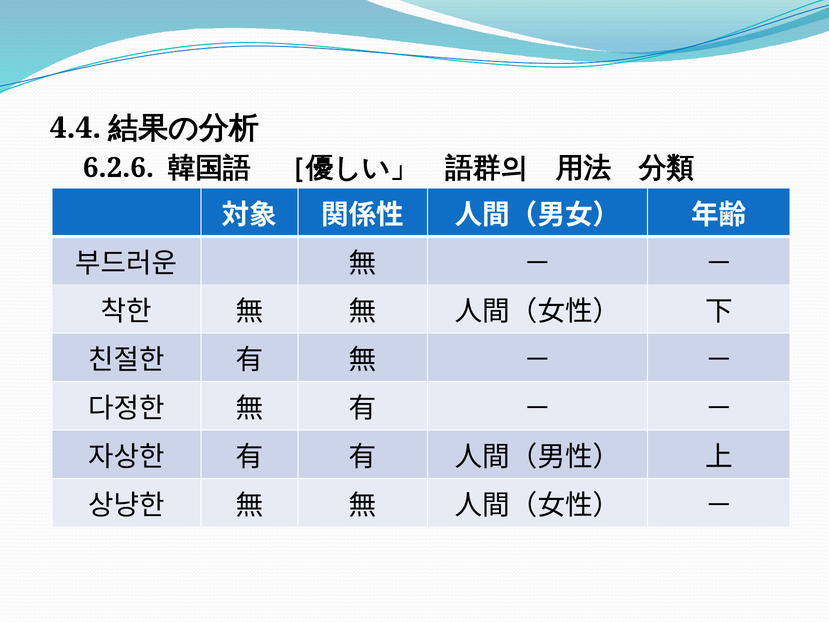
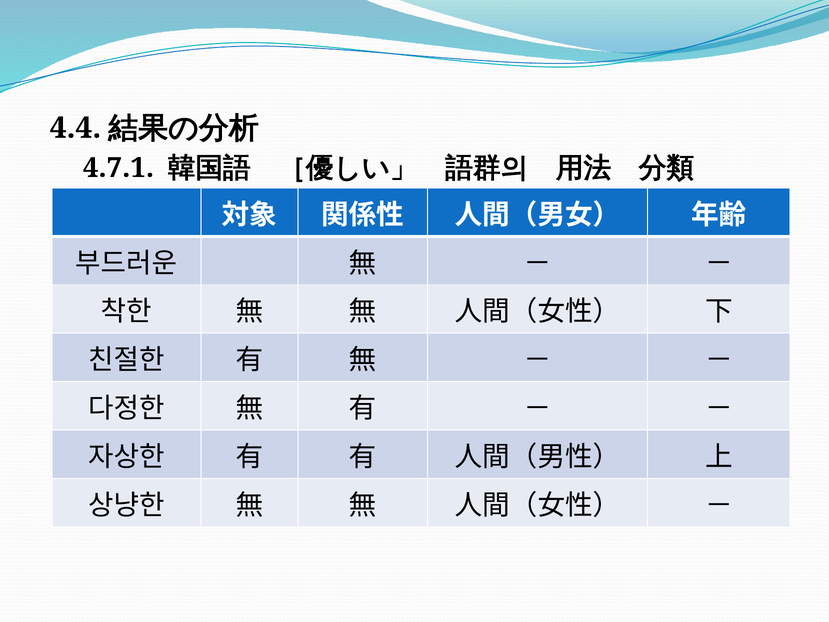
6.2.6: 6.2.6 -> 4.7.1
